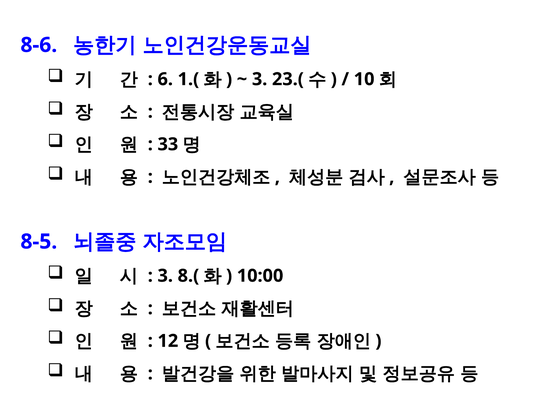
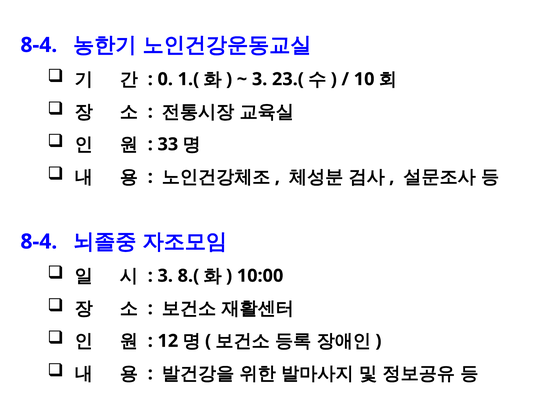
8-6 at (39, 45): 8-6 -> 8-4
6: 6 -> 0
8-5 at (39, 242): 8-5 -> 8-4
